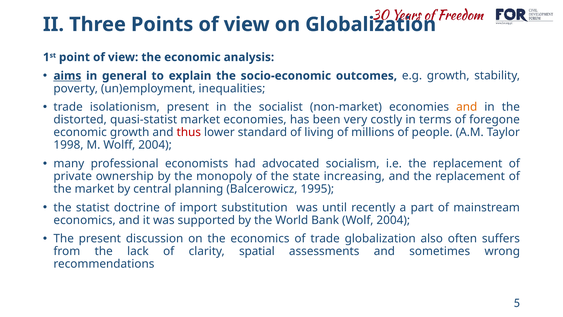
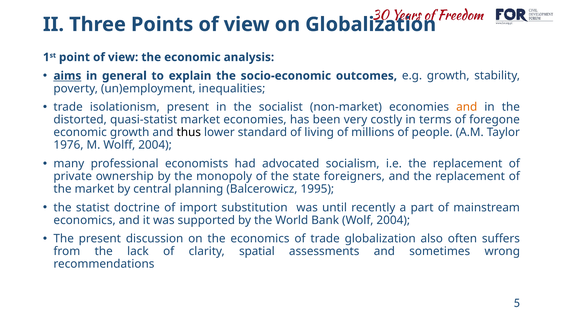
thus colour: red -> black
1998: 1998 -> 1976
increasing: increasing -> foreigners
